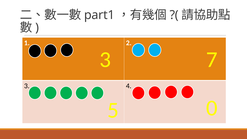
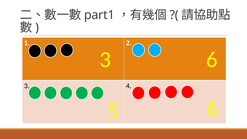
3 7: 7 -> 6
5 0: 0 -> 6
